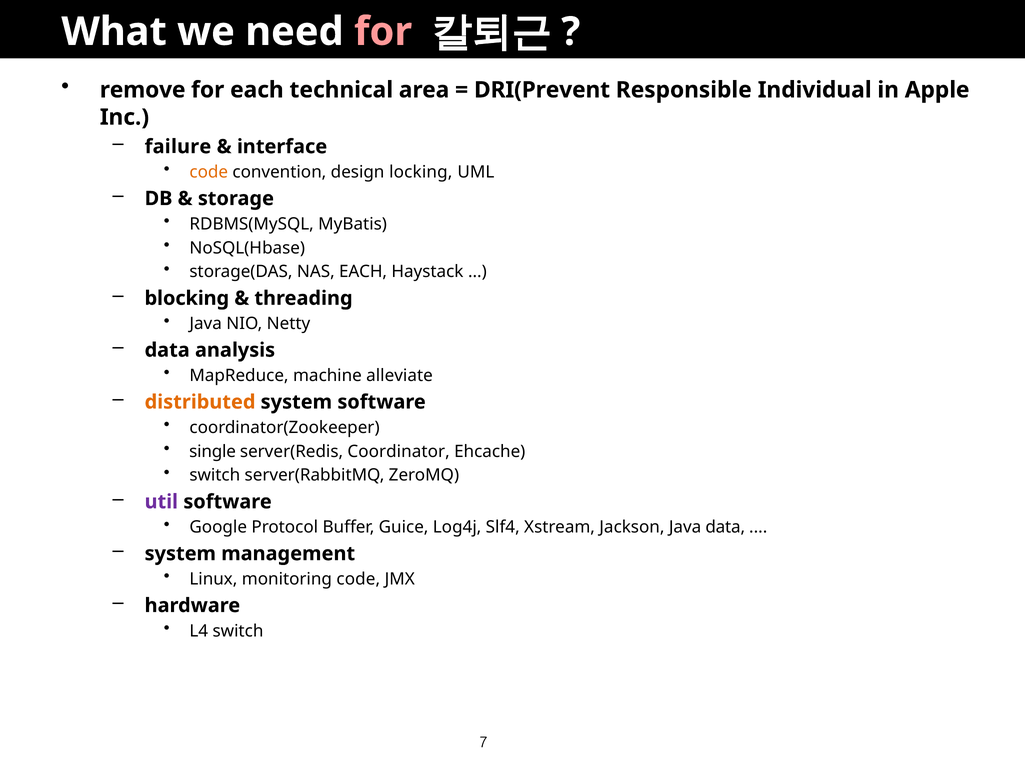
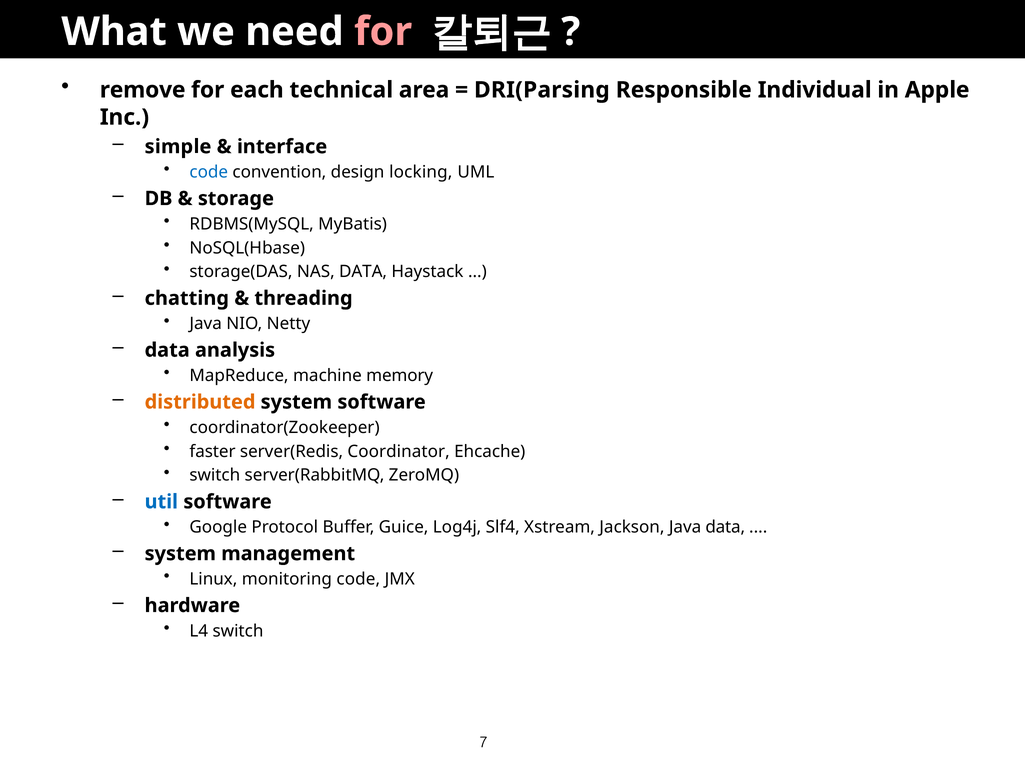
DRI(Prevent: DRI(Prevent -> DRI(Parsing
failure: failure -> simple
code at (209, 172) colour: orange -> blue
NAS EACH: EACH -> DATA
blocking: blocking -> chatting
alleviate: alleviate -> memory
single: single -> faster
util colour: purple -> blue
